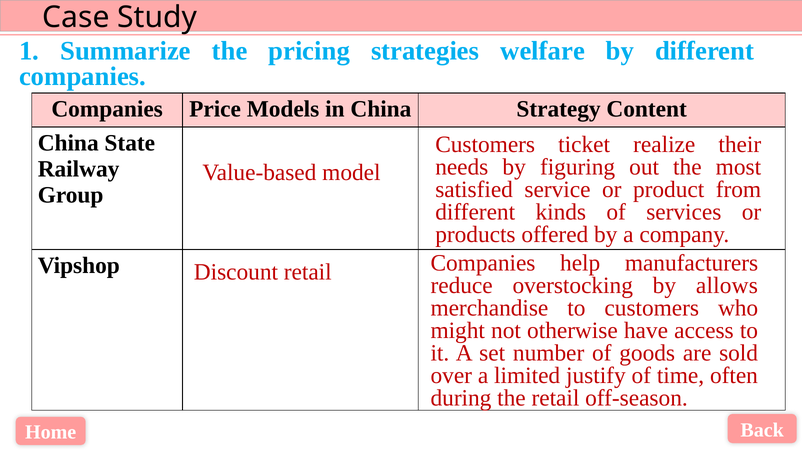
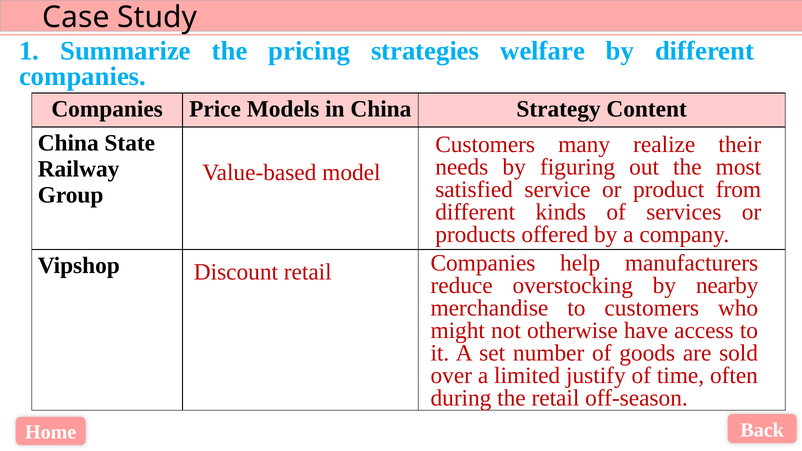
ticket: ticket -> many
allows: allows -> nearby
